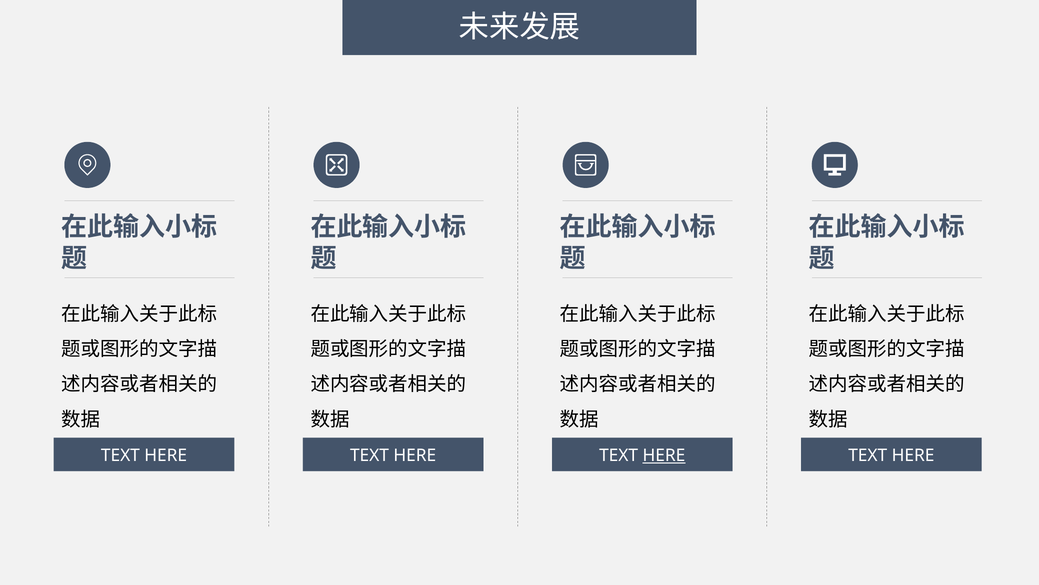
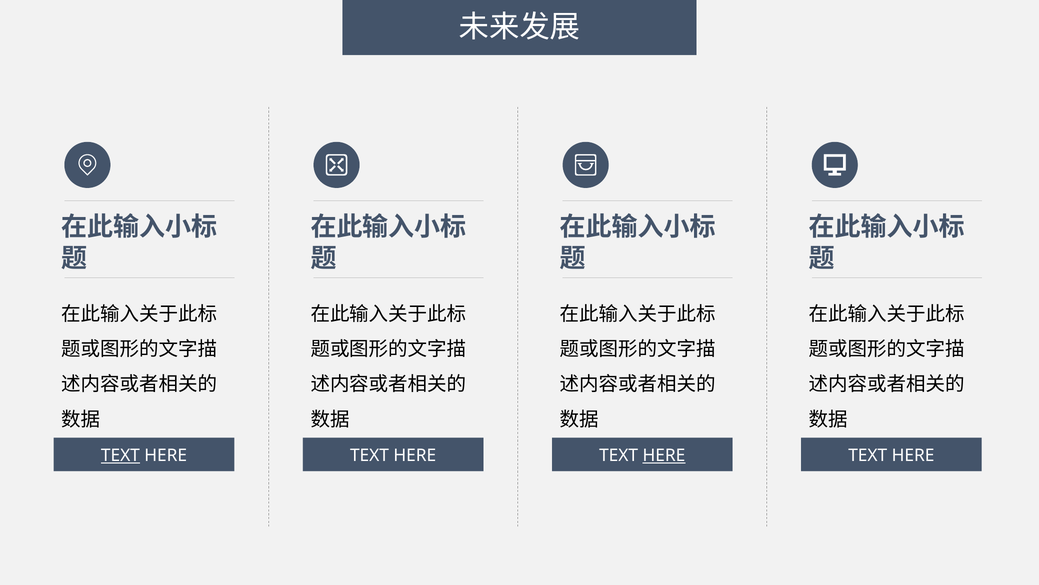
TEXT at (120, 455) underline: none -> present
